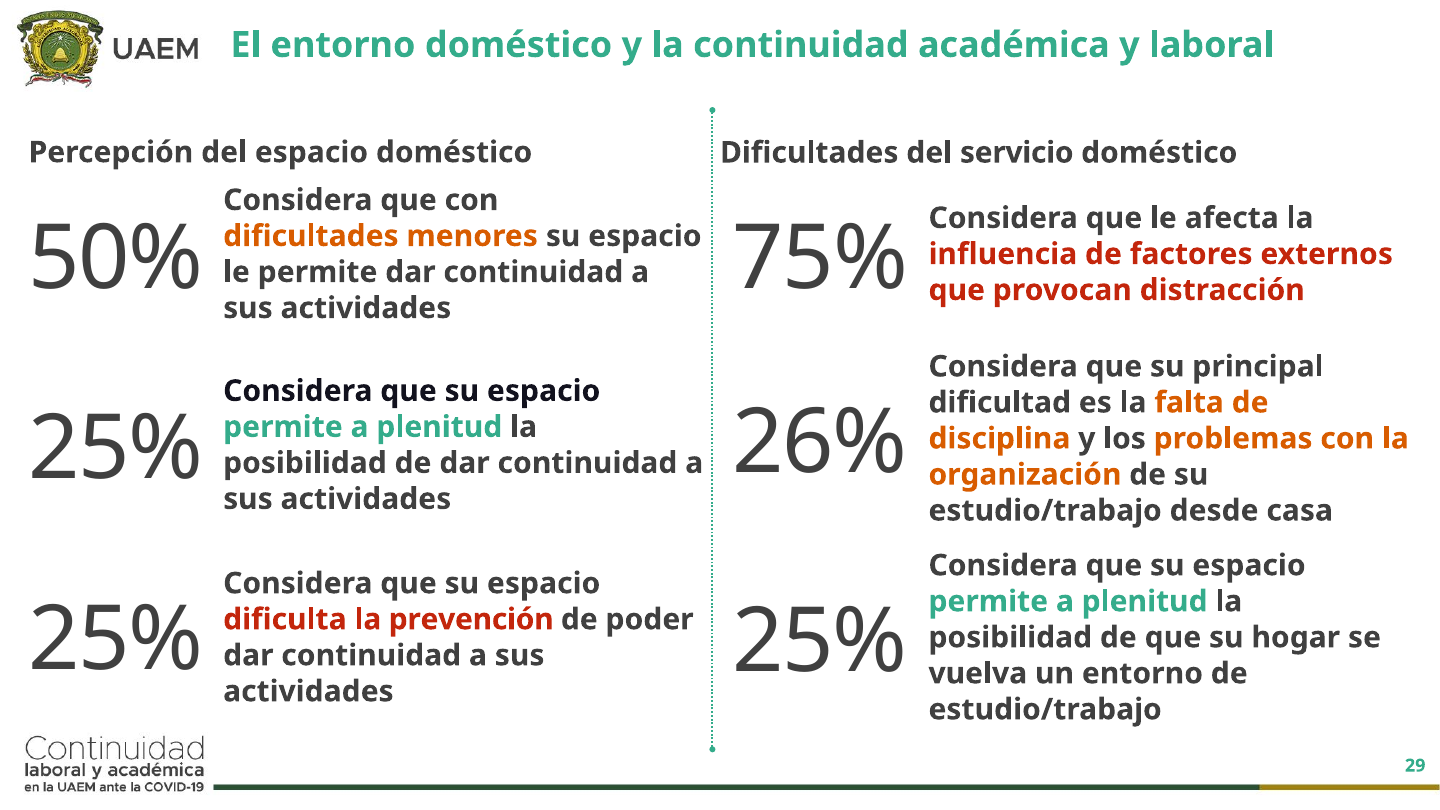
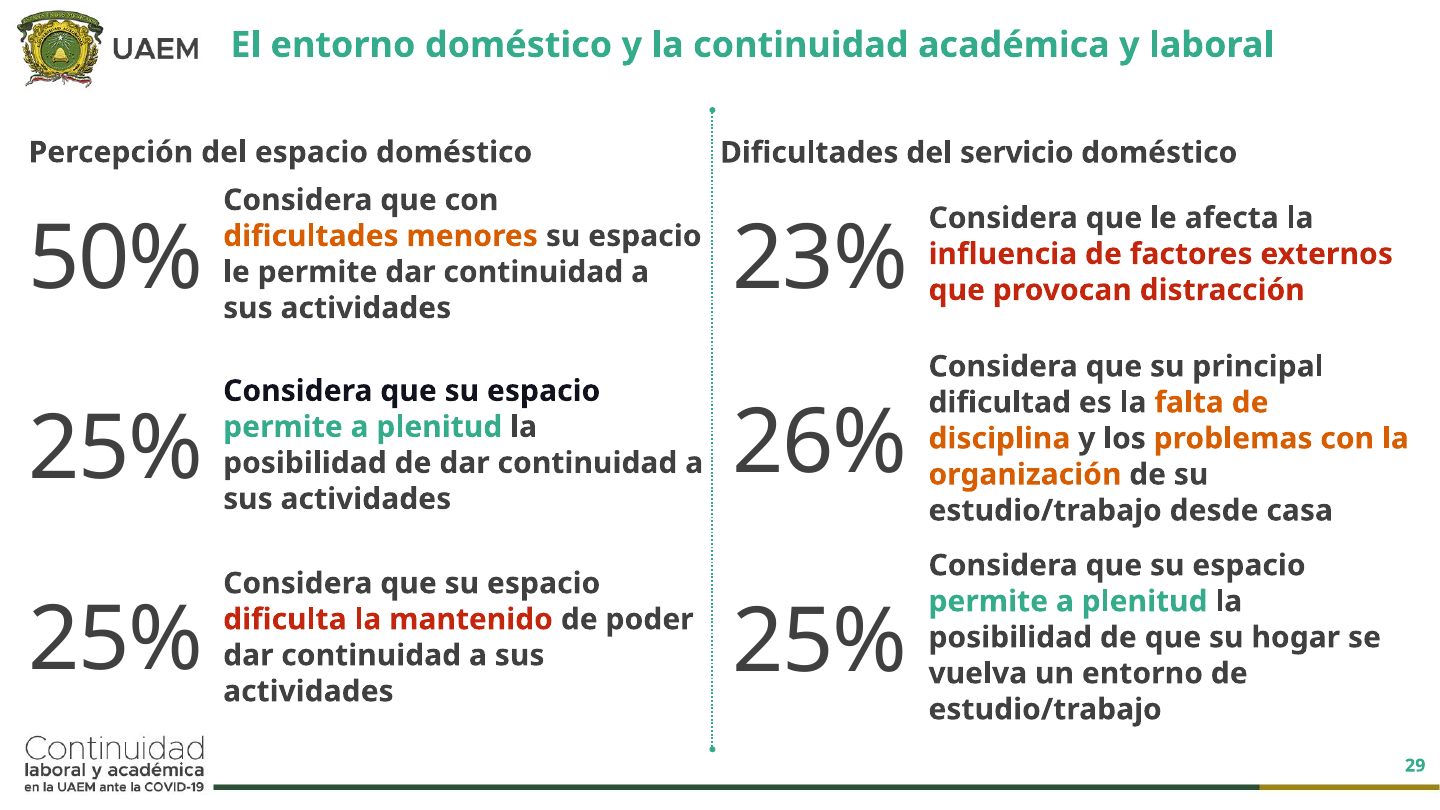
75%: 75% -> 23%
prevención: prevención -> mantenido
